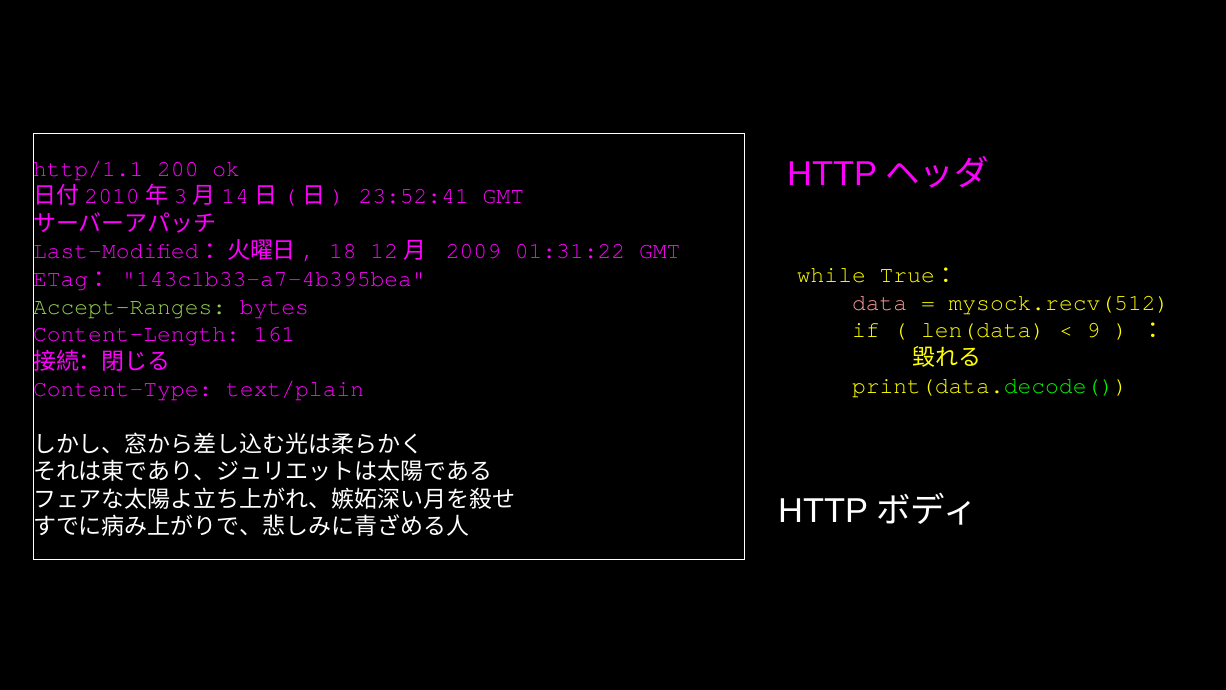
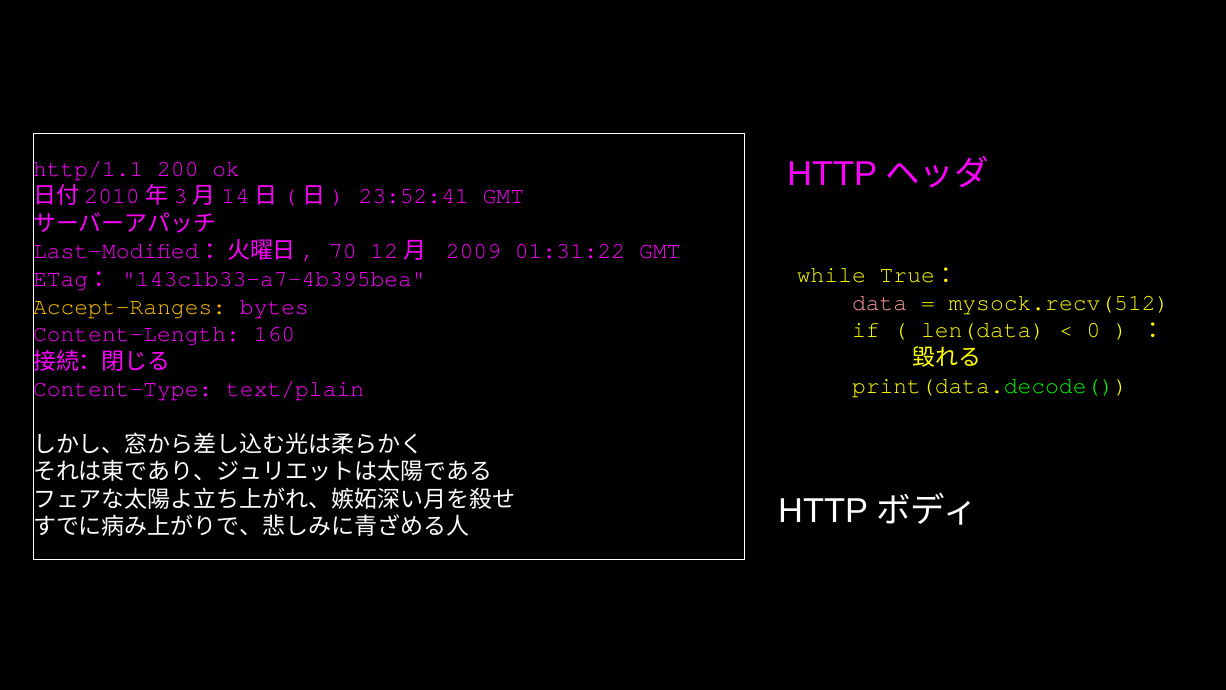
18: 18 -> 70
Accept-Ranges colour: light green -> yellow
9: 9 -> 0
161: 161 -> 160
